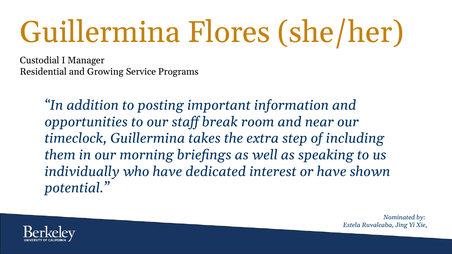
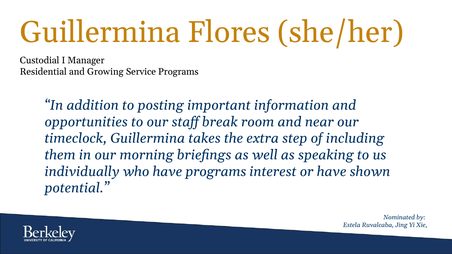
have dedicated: dedicated -> programs
